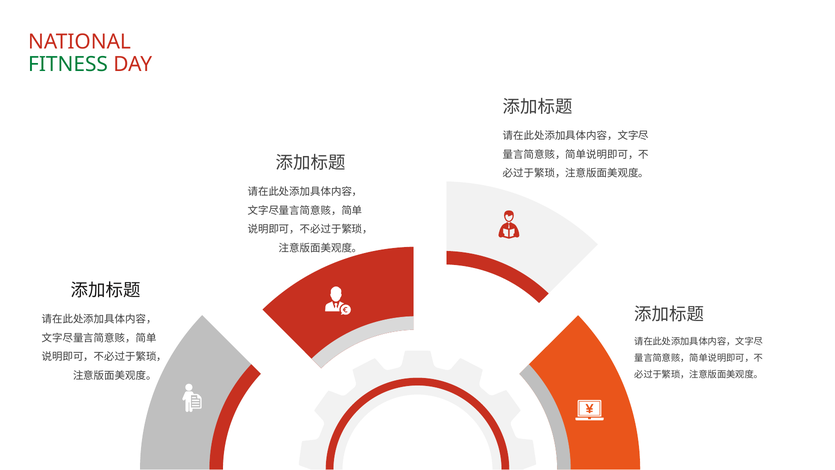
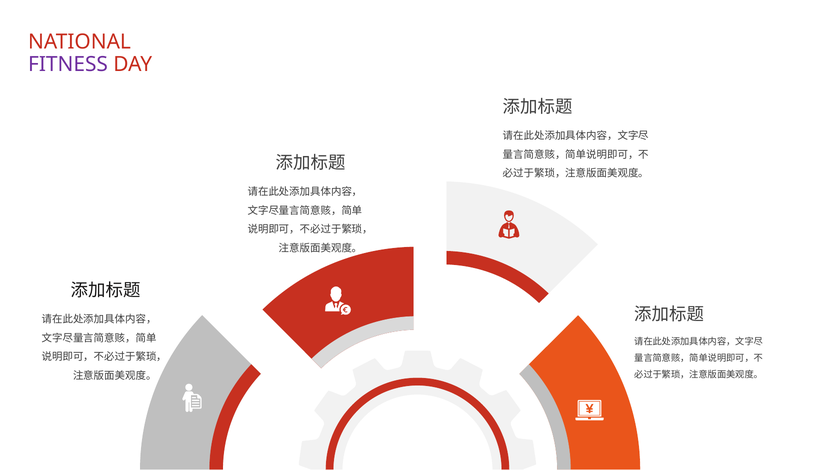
FITNESS colour: green -> purple
